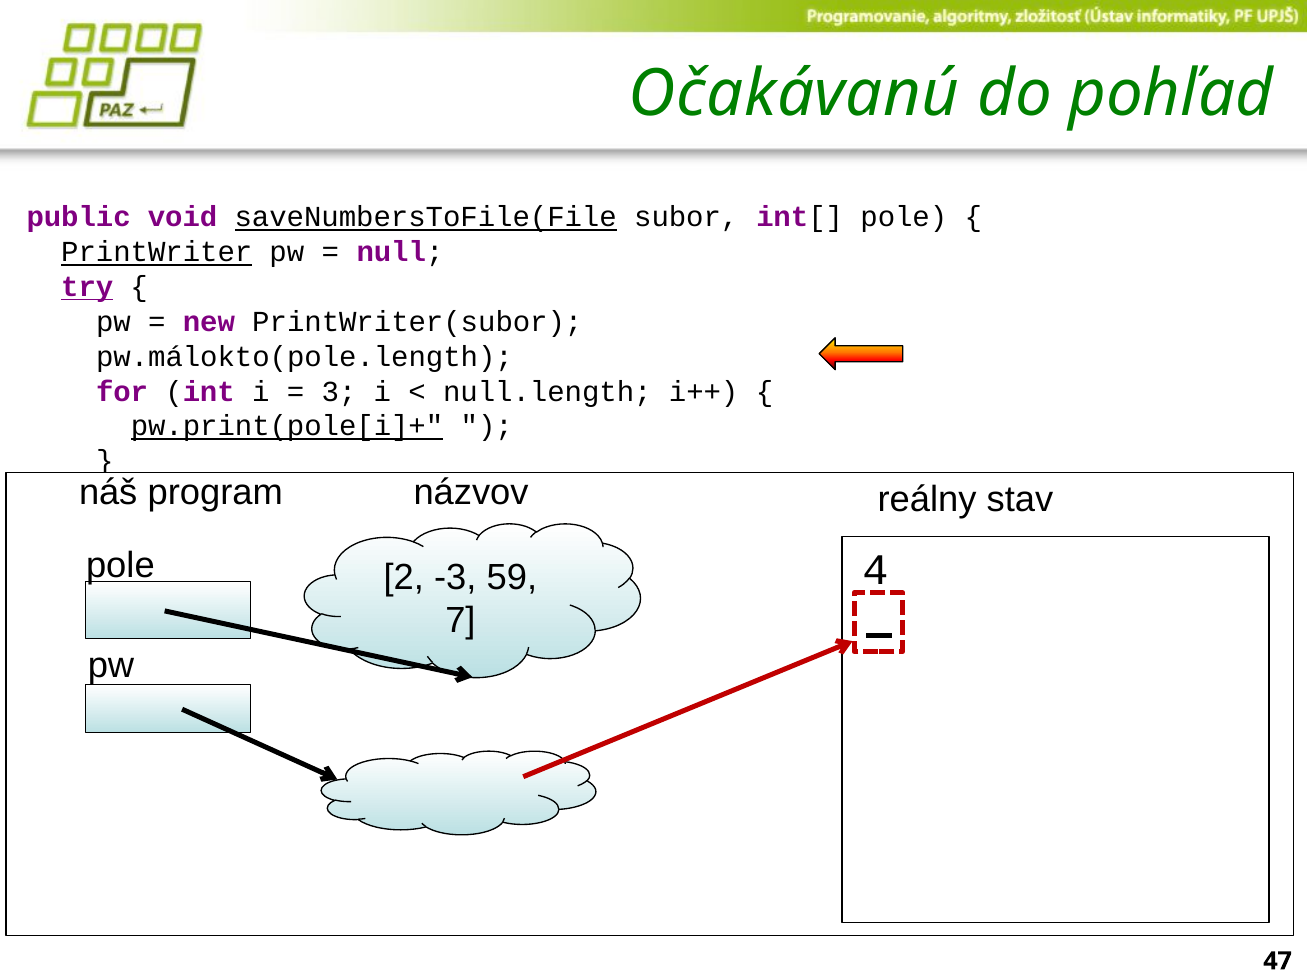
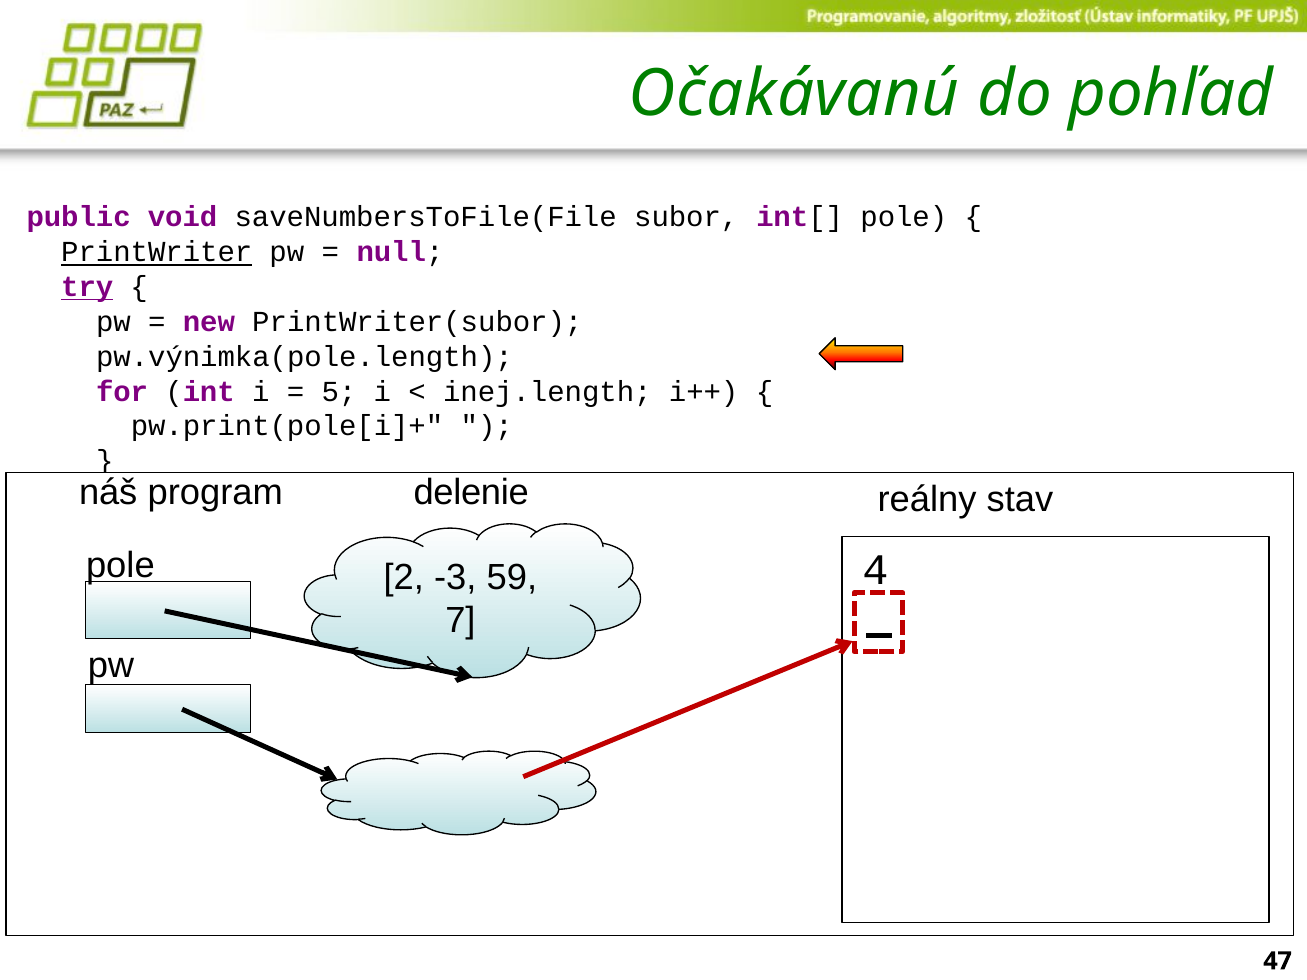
saveNumbersToFile(File underline: present -> none
pw.málokto(pole.length: pw.málokto(pole.length -> pw.výnimka(pole.length
3: 3 -> 5
null.length: null.length -> inej.length
pw.print(pole[i]+ underline: present -> none
názvov: názvov -> delenie
